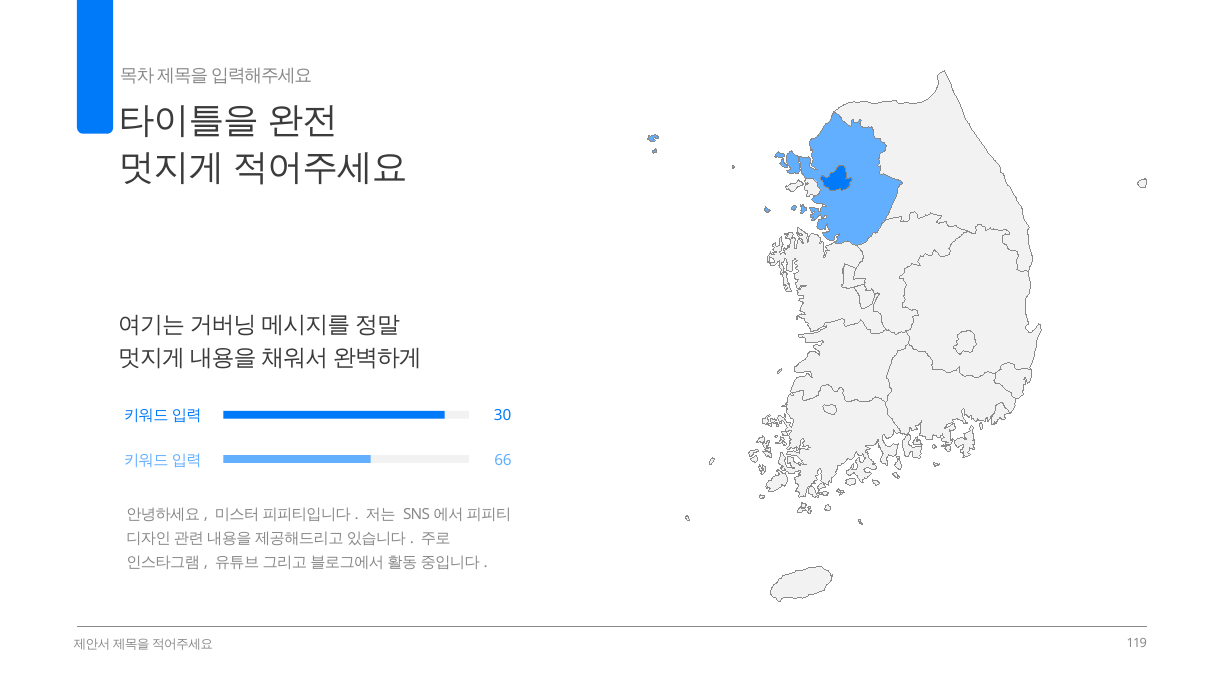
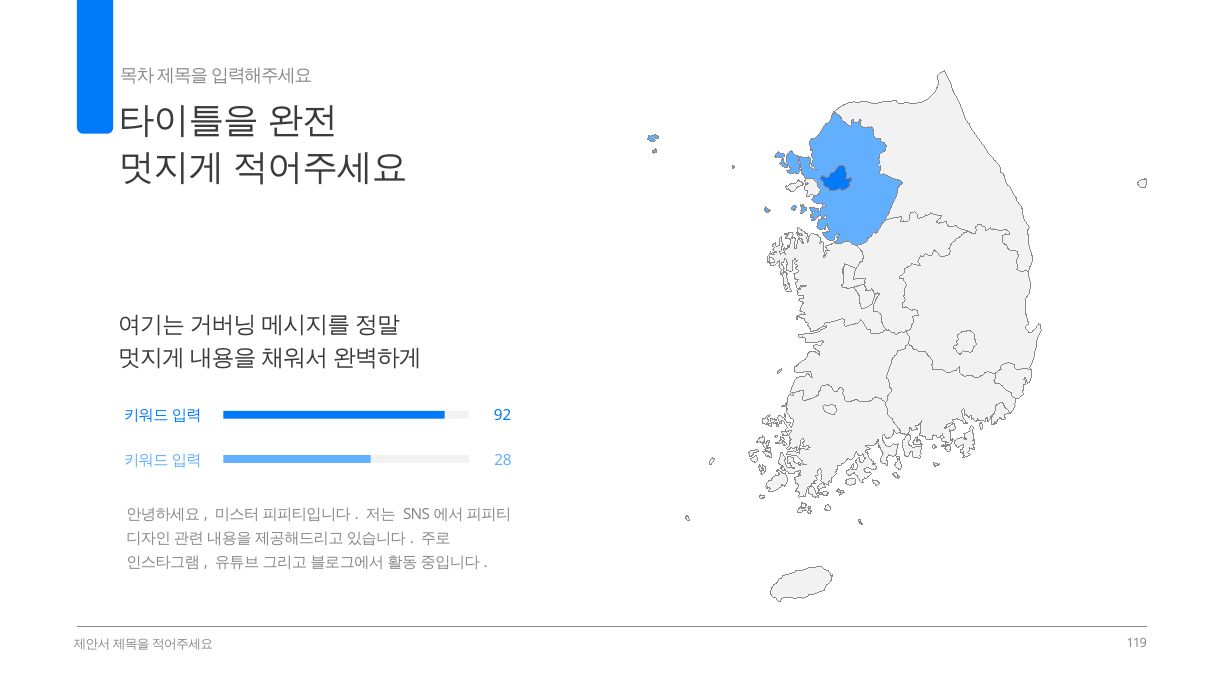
30: 30 -> 92
66: 66 -> 28
